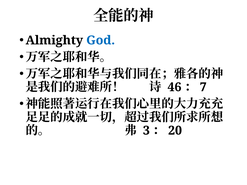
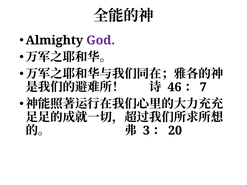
God colour: blue -> purple
